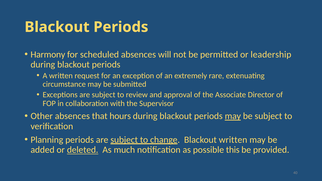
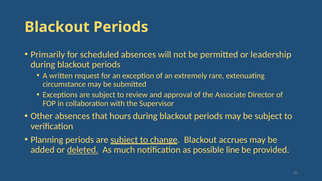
Harmony: Harmony -> Primarily
may at (233, 116) underline: present -> none
Blackout written: written -> accrues
this: this -> line
